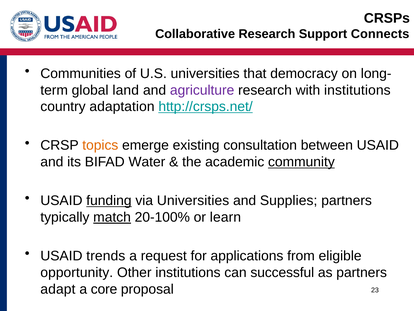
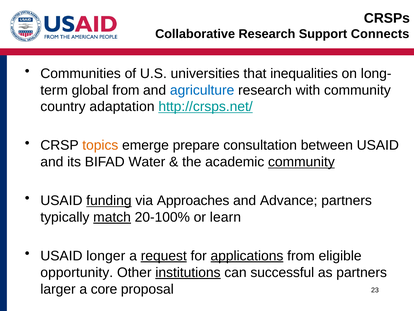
democracy: democracy -> inequalities
global land: land -> from
agriculture colour: purple -> blue
with institutions: institutions -> community
existing: existing -> prepare
via Universities: Universities -> Approaches
Supplies: Supplies -> Advance
trends: trends -> longer
request underline: none -> present
applications underline: none -> present
institutions at (188, 272) underline: none -> present
adapt: adapt -> larger
